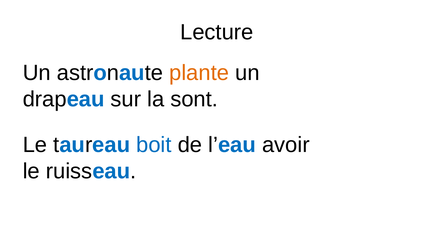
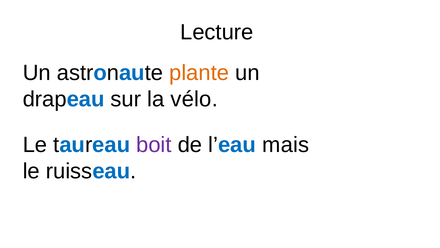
sont: sont -> vélo
boit colour: blue -> purple
avoir: avoir -> mais
